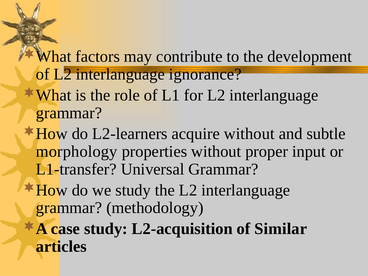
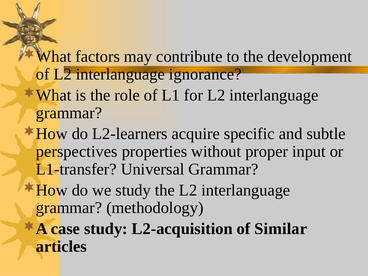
acquire without: without -> specific
morphology: morphology -> perspectives
